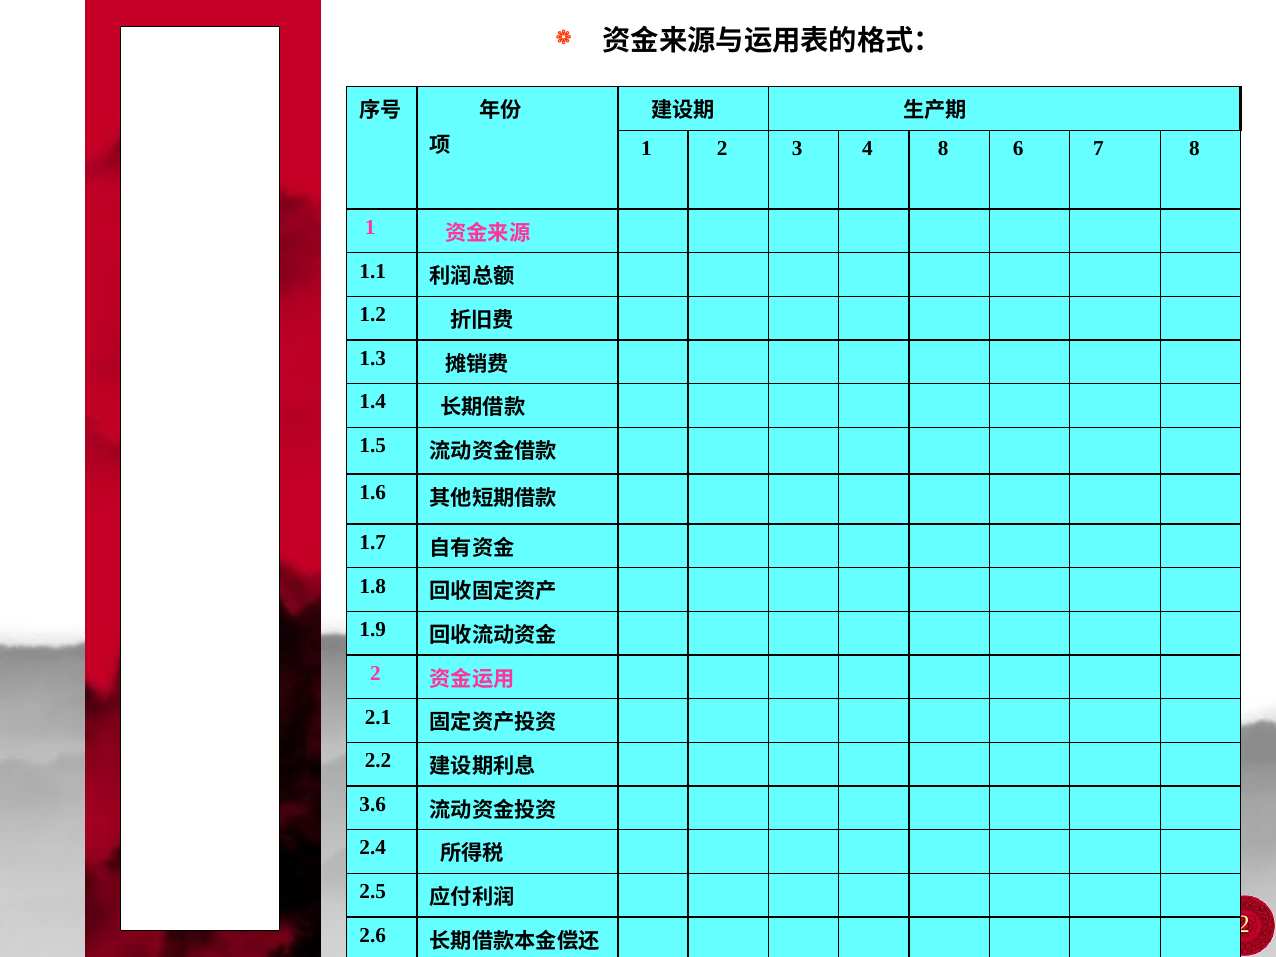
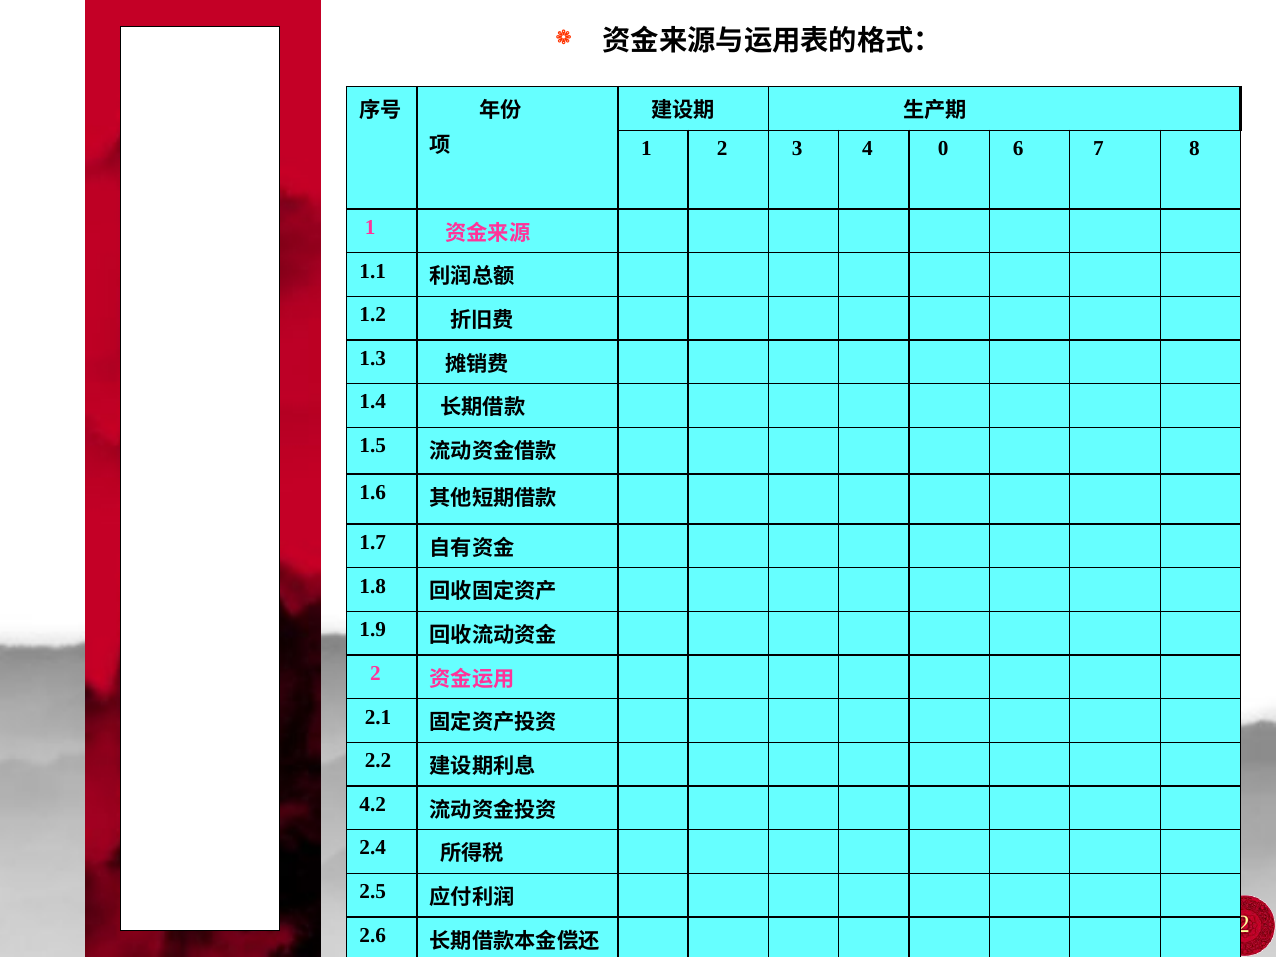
4 8: 8 -> 0
3.6: 3.6 -> 4.2
